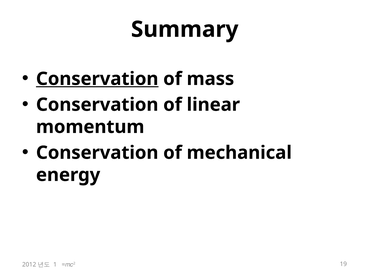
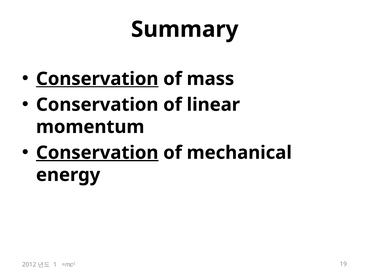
Conservation at (97, 153) underline: none -> present
